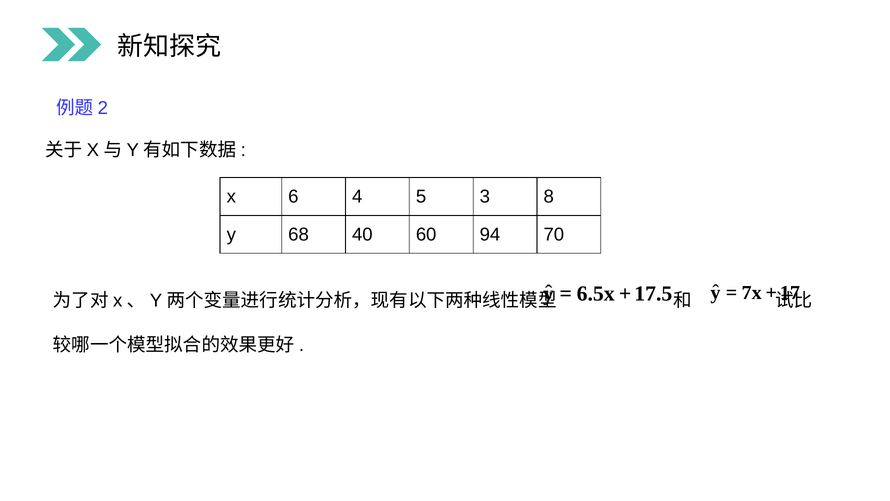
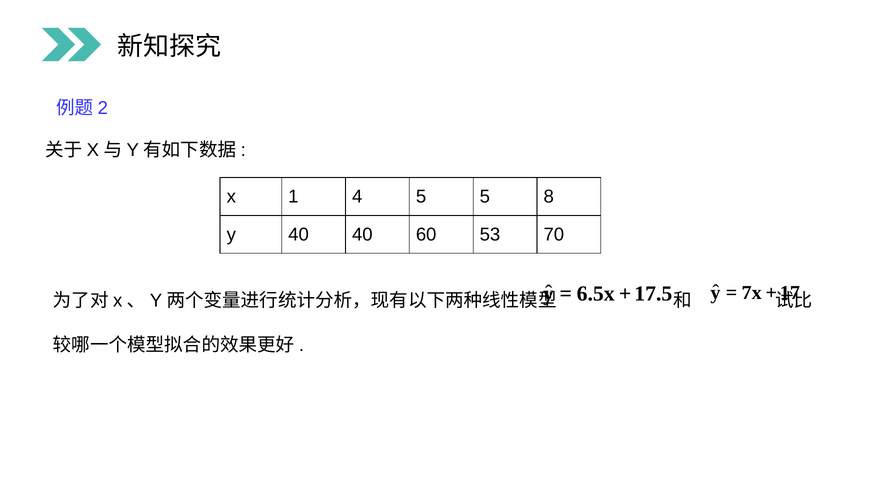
6: 6 -> 1
5 3: 3 -> 5
y 68: 68 -> 40
94: 94 -> 53
